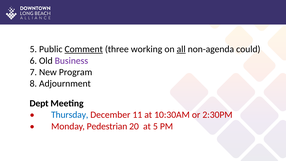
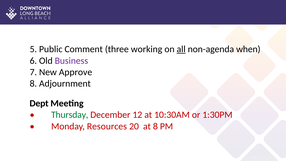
Comment underline: present -> none
could: could -> when
Program: Program -> Approve
Thursday colour: blue -> green
11: 11 -> 12
2:30PM: 2:30PM -> 1:30PM
Pedestrian: Pedestrian -> Resources
at 5: 5 -> 8
